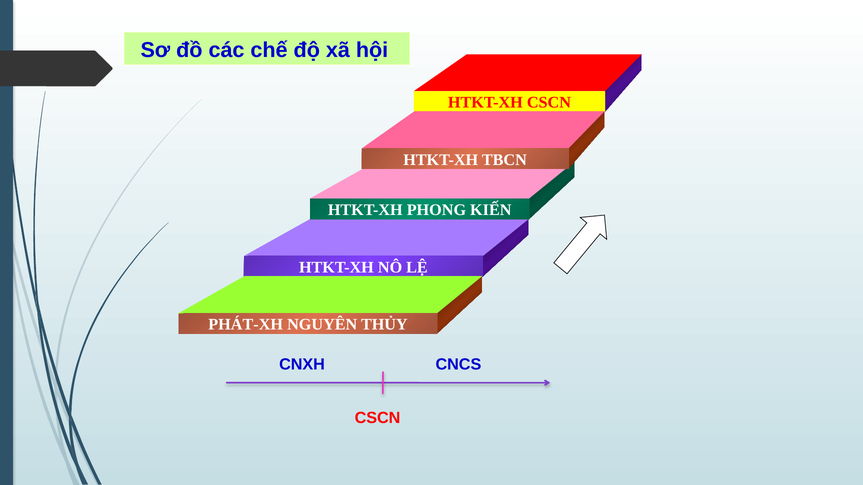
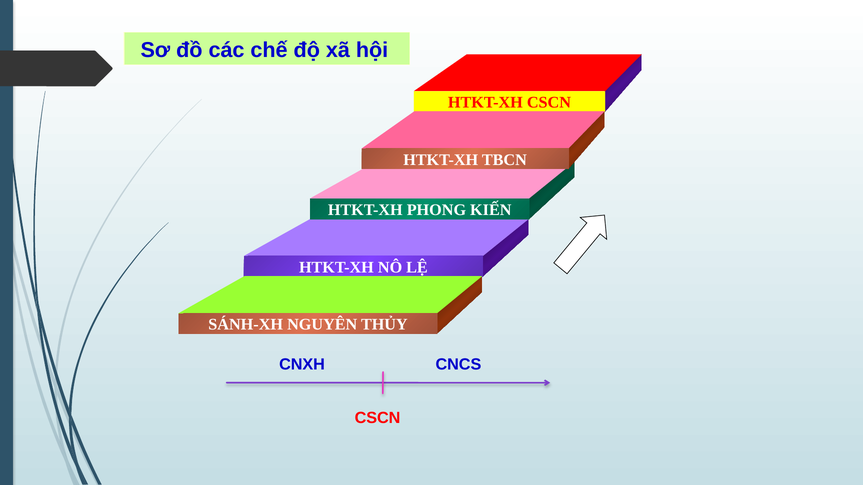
PHÁT-XH: PHÁT-XH -> SÁNH-XH
